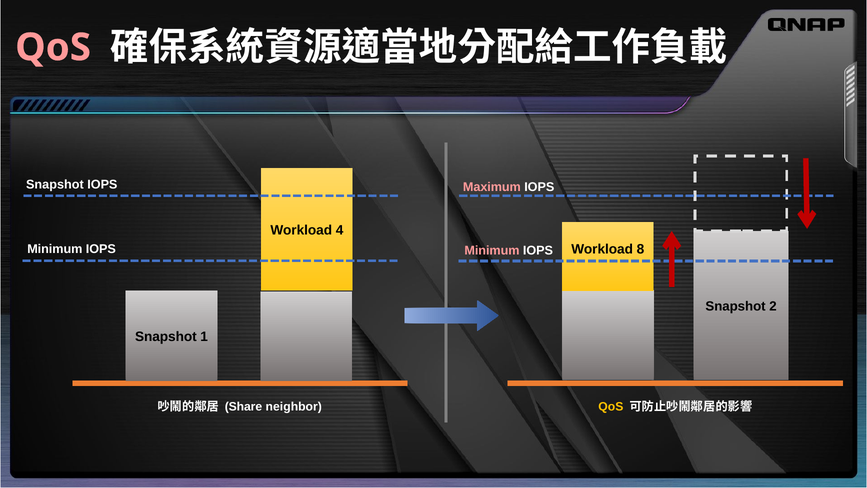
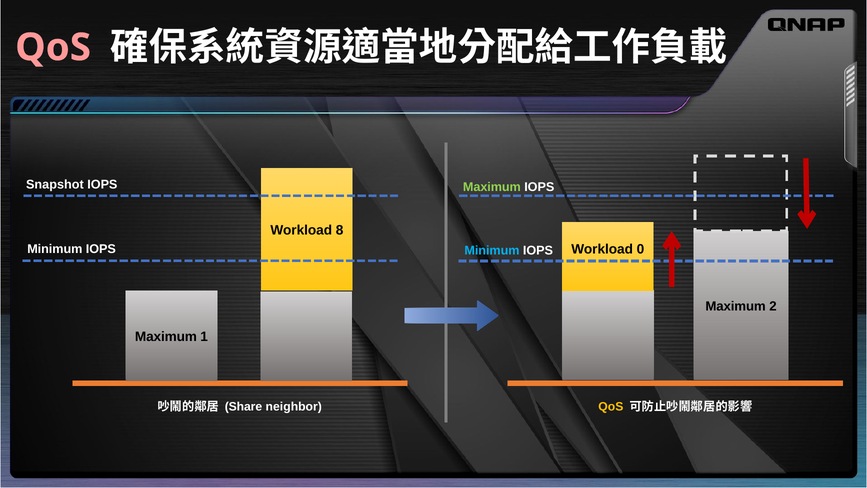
Maximum at (492, 187) colour: pink -> light green
4: 4 -> 8
Minimum at (492, 250) colour: pink -> light blue
8: 8 -> 0
Snapshot at (736, 306): Snapshot -> Maximum
Snapshot at (166, 337): Snapshot -> Maximum
